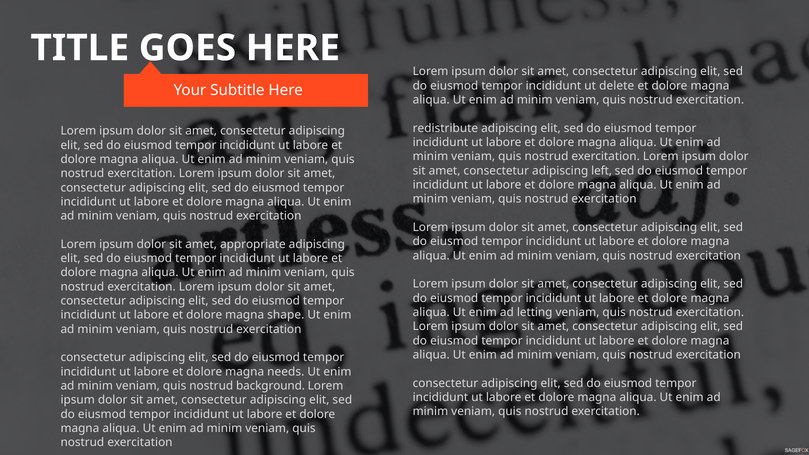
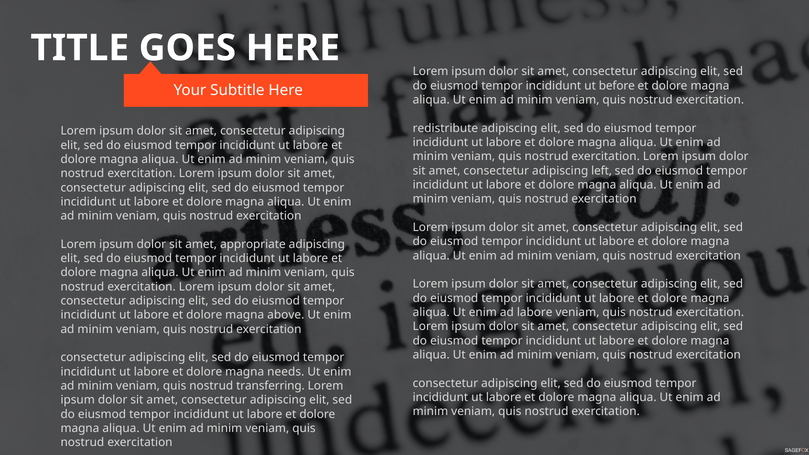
delete: delete -> before
ad letting: letting -> labore
shape: shape -> above
background: background -> transferring
